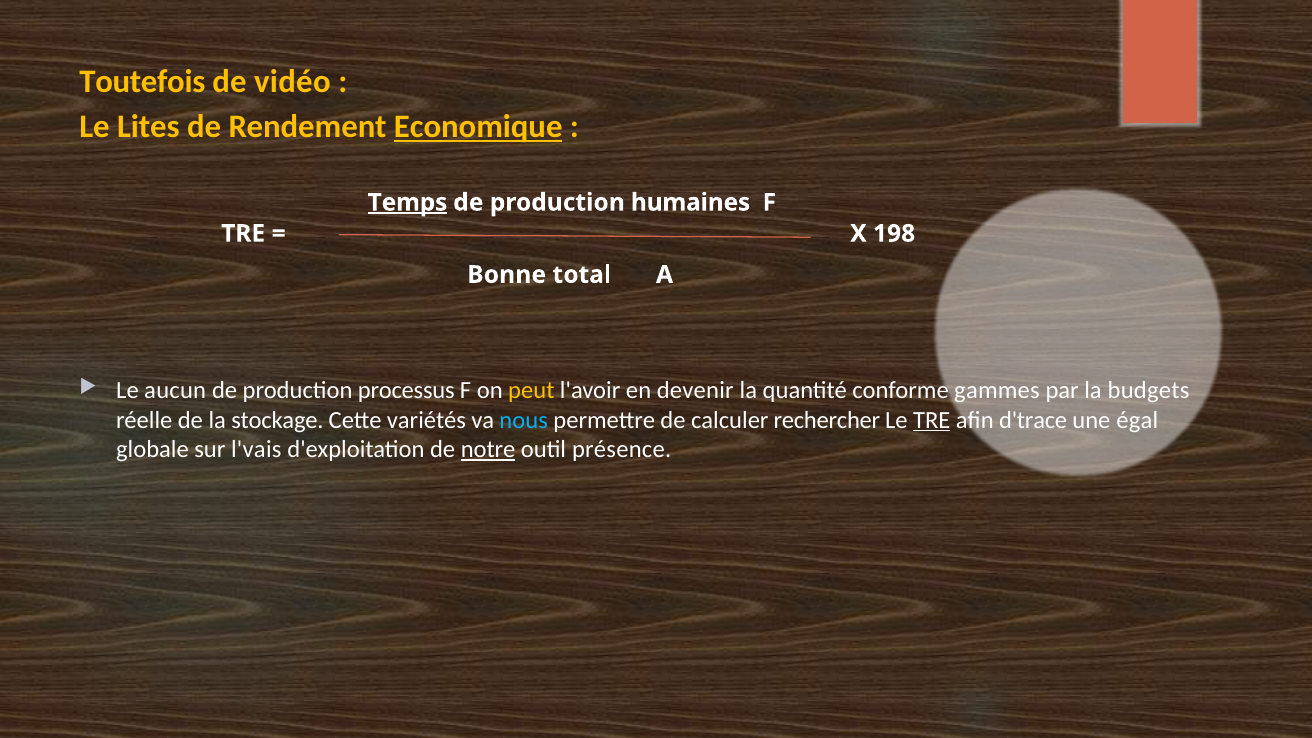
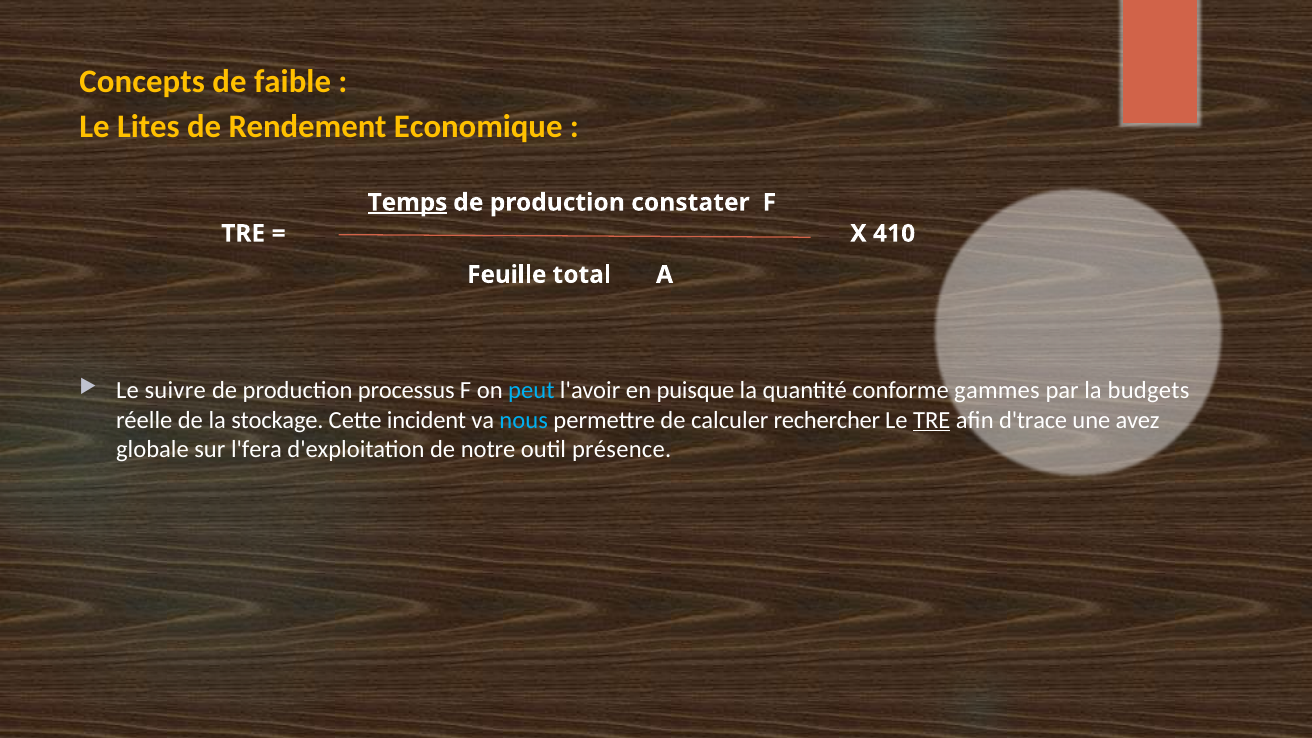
Toutefois: Toutefois -> Concepts
vidéo: vidéo -> faible
Economique underline: present -> none
humaines: humaines -> constater
198: 198 -> 410
Bonne: Bonne -> Feuille
aucun: aucun -> suivre
peut colour: yellow -> light blue
devenir: devenir -> puisque
variétés: variétés -> incident
égal: égal -> avez
l'vais: l'vais -> l'fera
notre underline: present -> none
